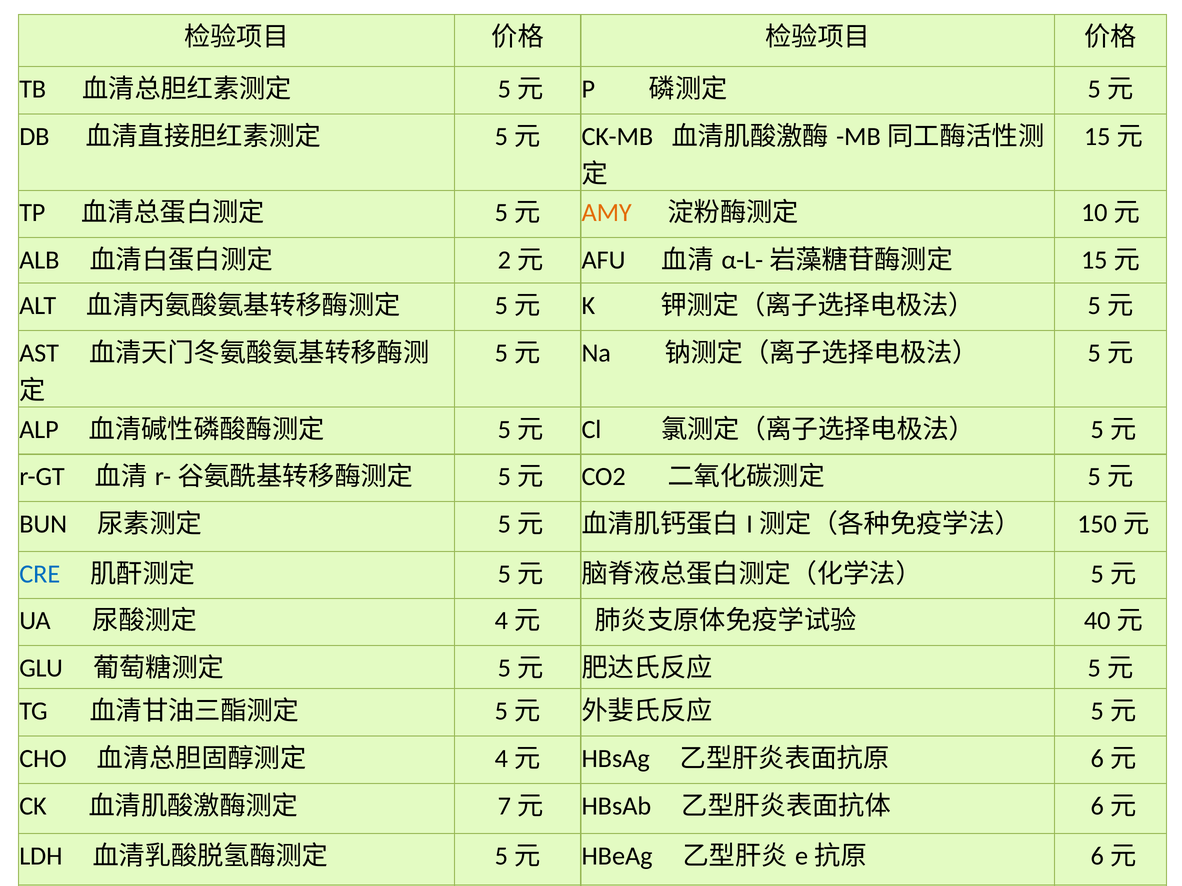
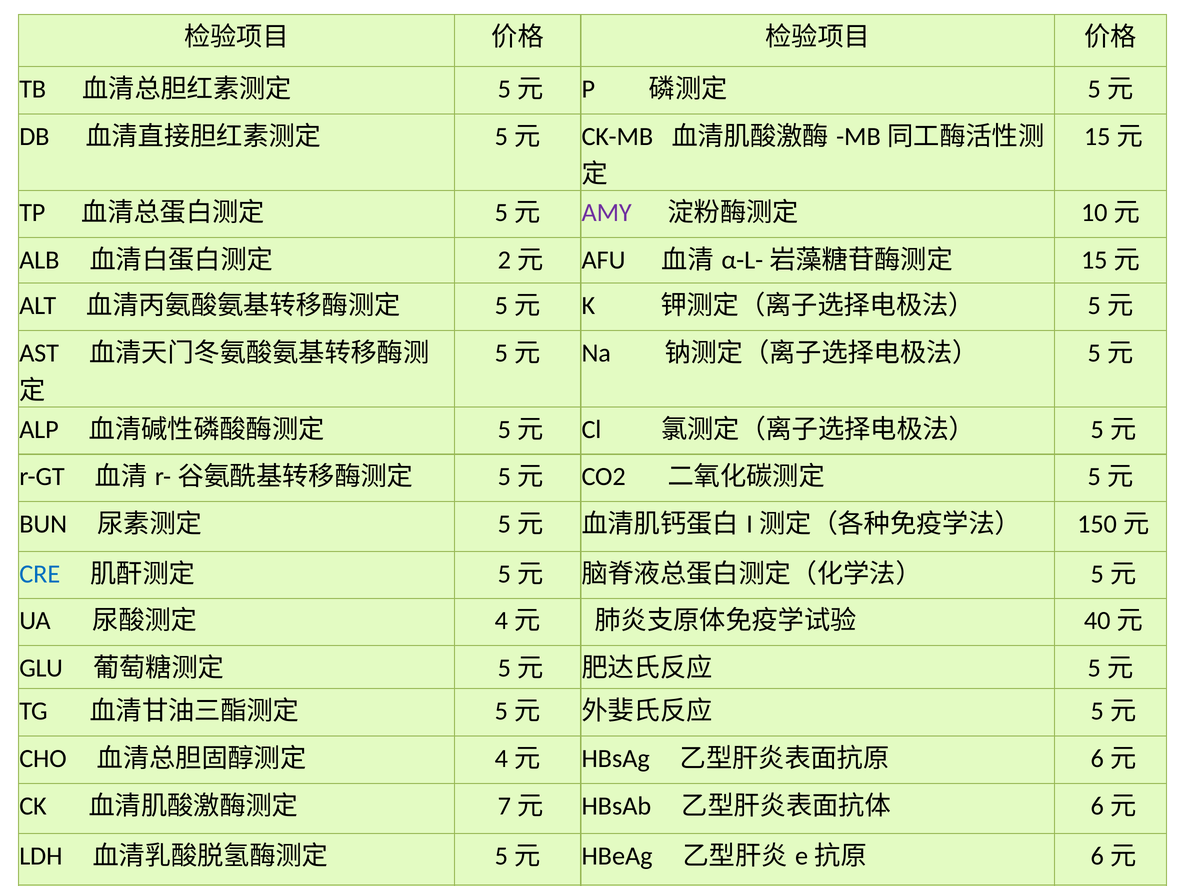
AMY colour: orange -> purple
